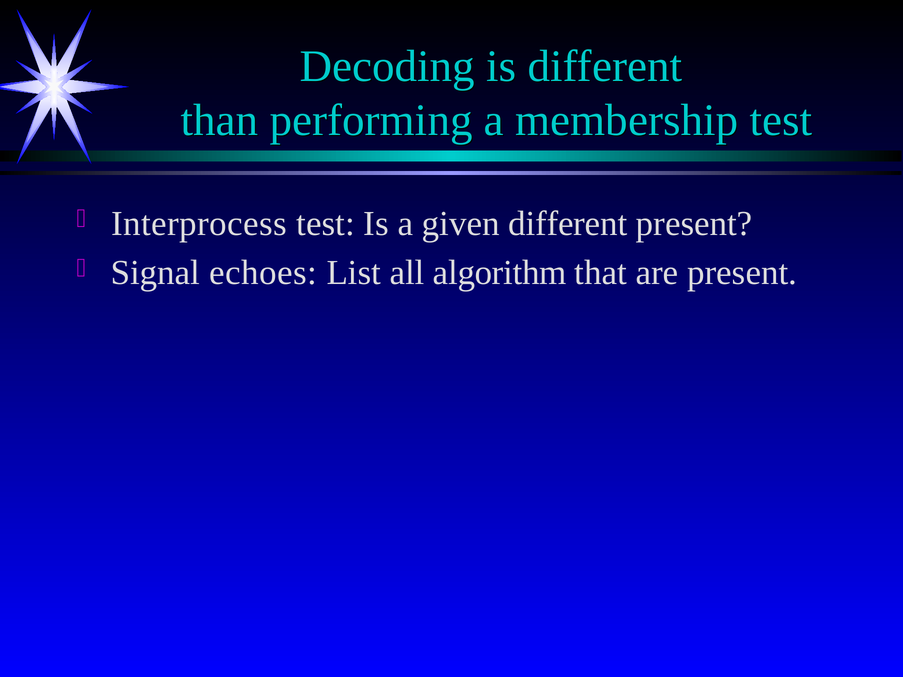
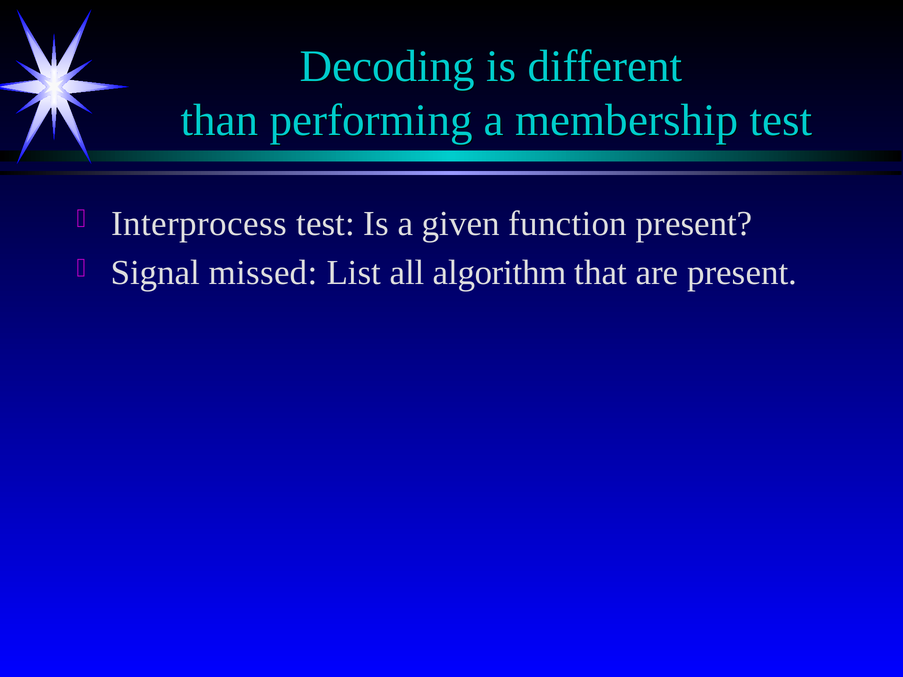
given different: different -> function
echoes: echoes -> missed
